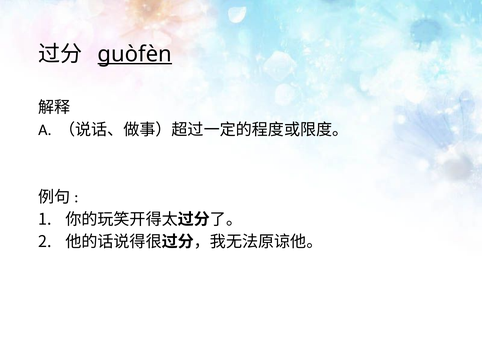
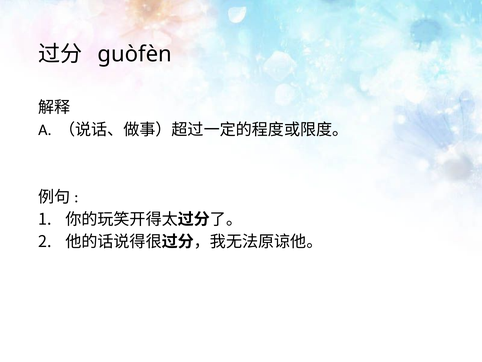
guòfèn underline: present -> none
